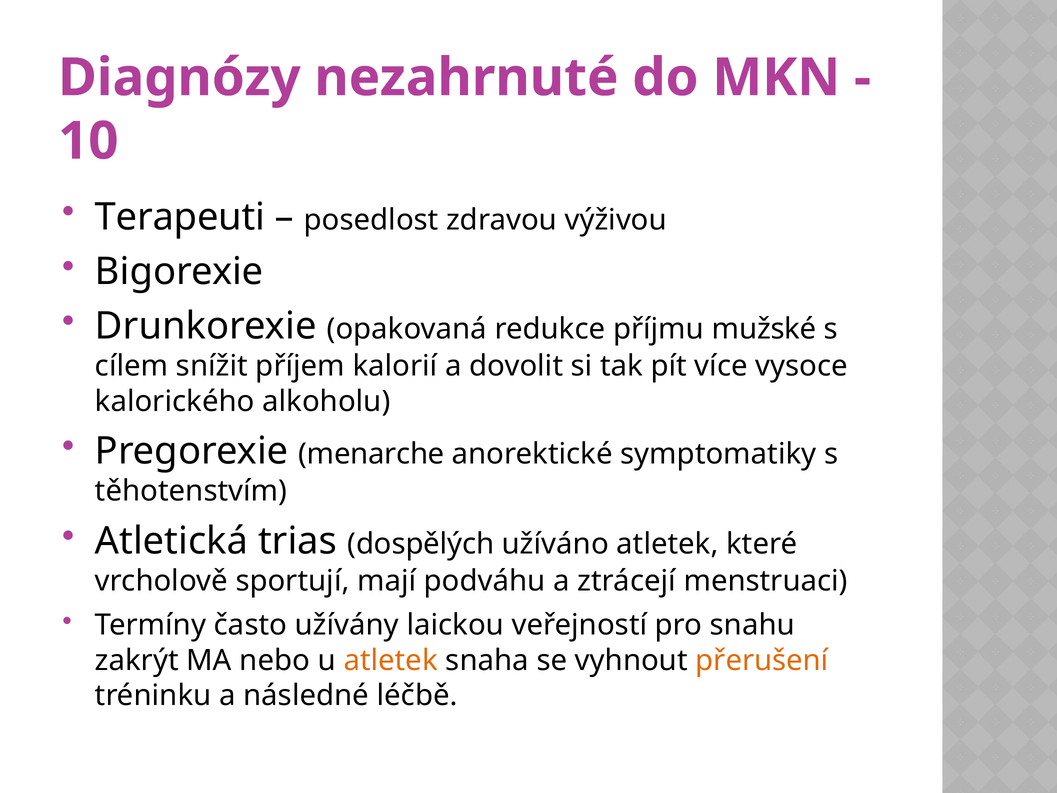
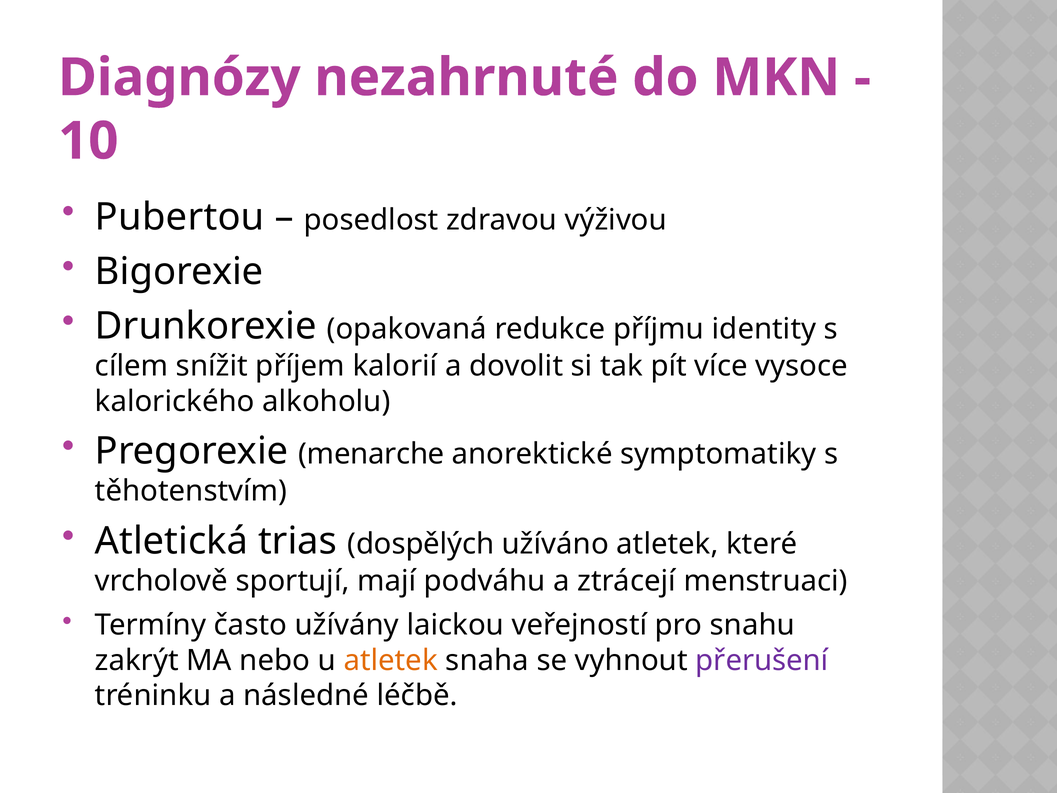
Terapeuti: Terapeuti -> Pubertou
mužské: mužské -> identity
přerušení colour: orange -> purple
